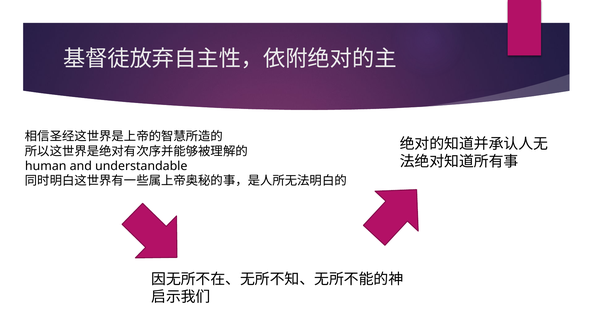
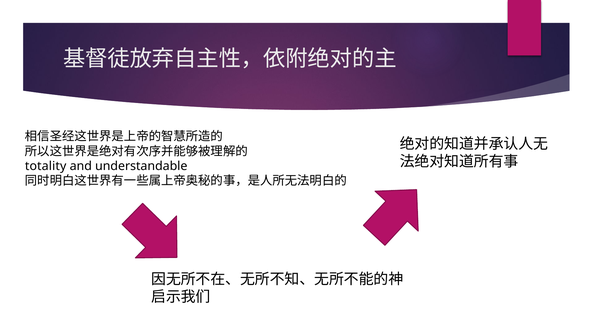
human: human -> totality
